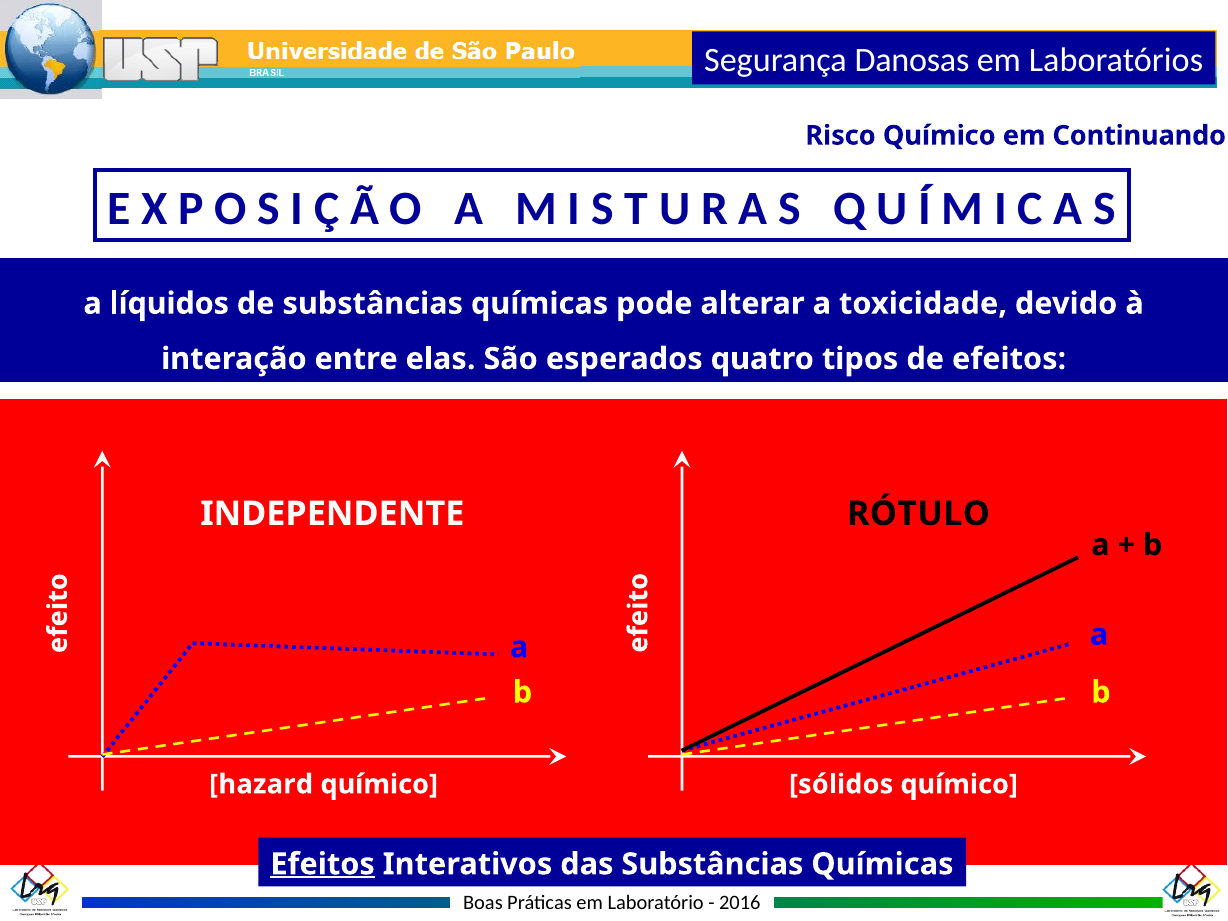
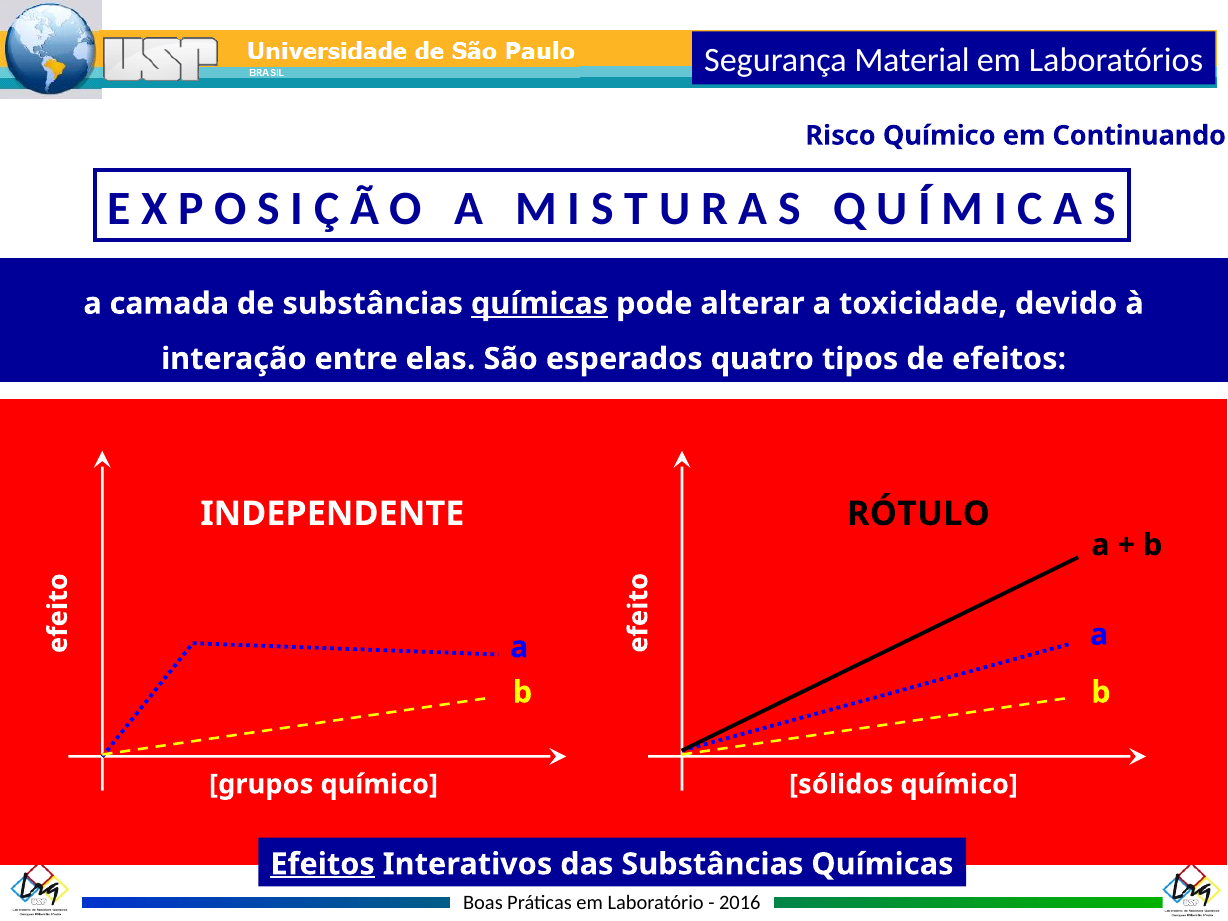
Danosas: Danosas -> Material
líquidos: líquidos -> camada
químicas at (540, 304) underline: none -> present
hazard: hazard -> grupos
